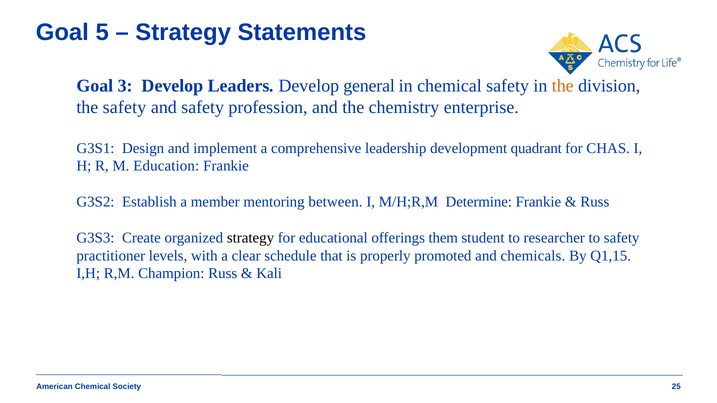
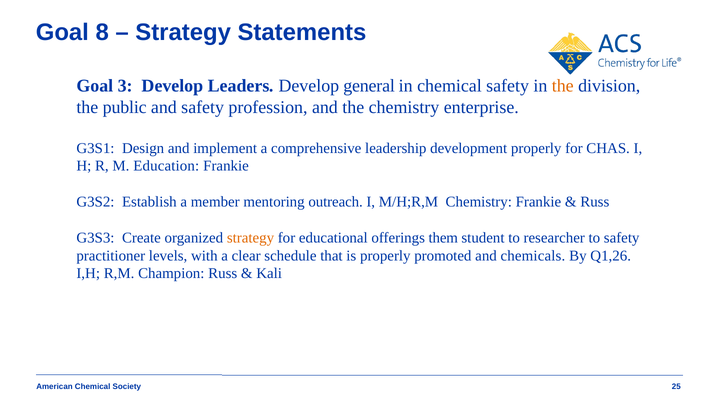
5: 5 -> 8
the safety: safety -> public
development quadrant: quadrant -> properly
between: between -> outreach
M/H;R,M Determine: Determine -> Chemistry
strategy at (251, 238) colour: black -> orange
Q1,15: Q1,15 -> Q1,26
